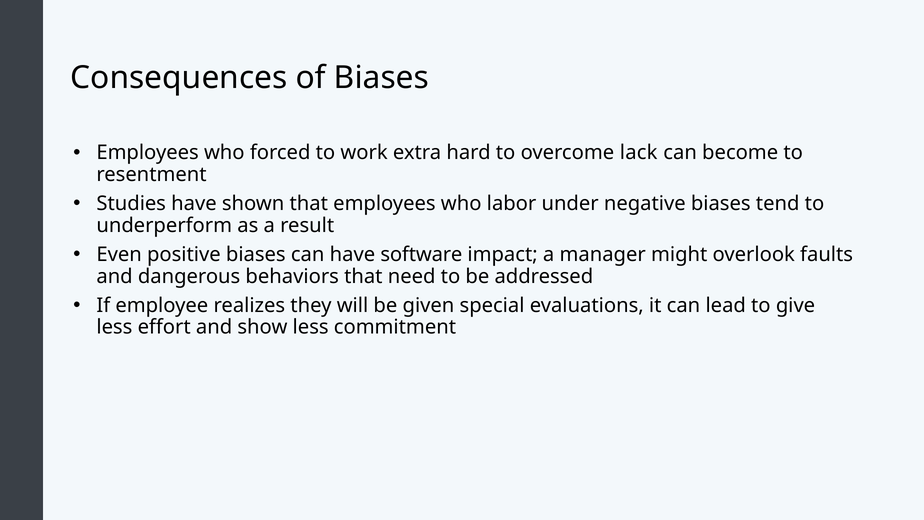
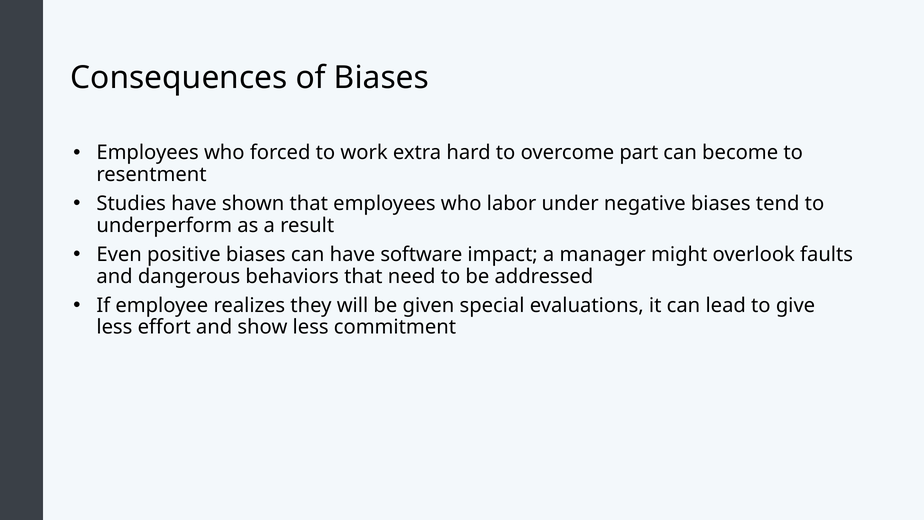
lack: lack -> part
